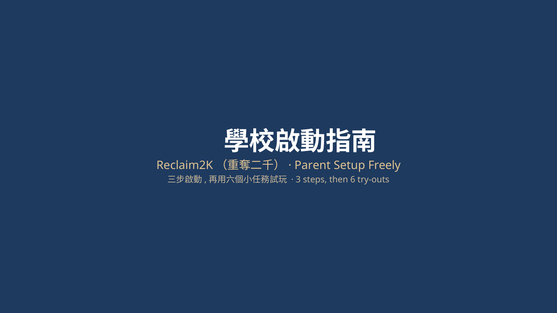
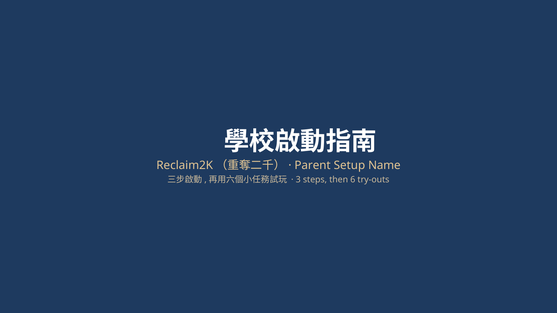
Freely: Freely -> Name
